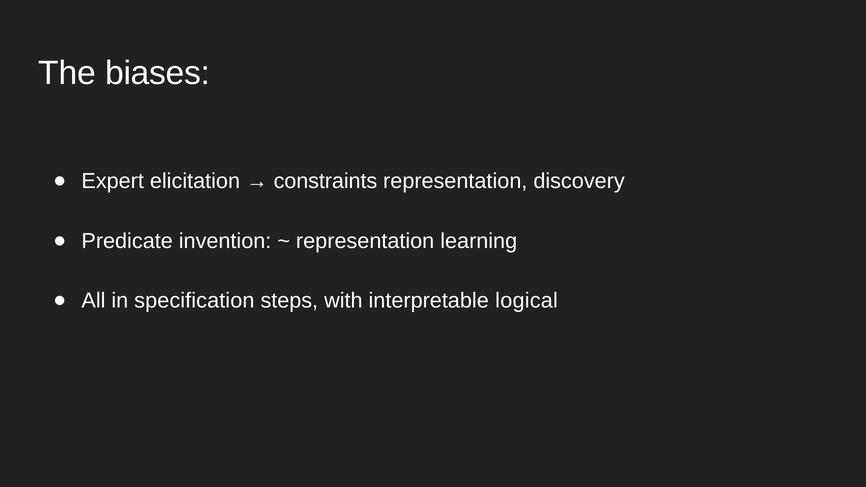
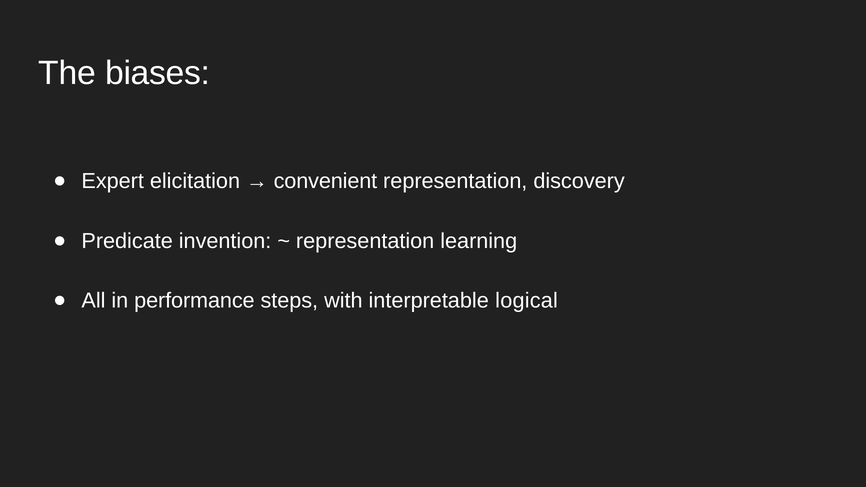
constraints: constraints -> convenient
specification: specification -> performance
